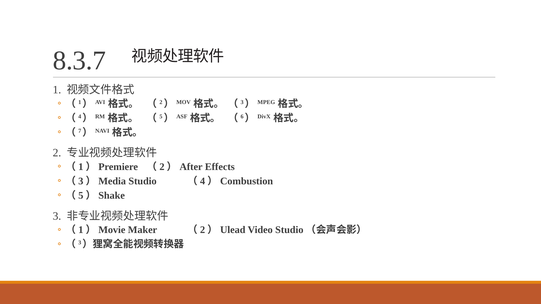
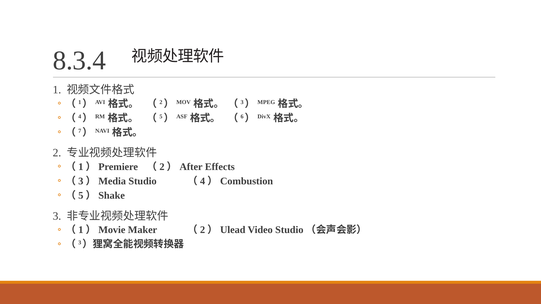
8.3.7: 8.3.7 -> 8.3.4
